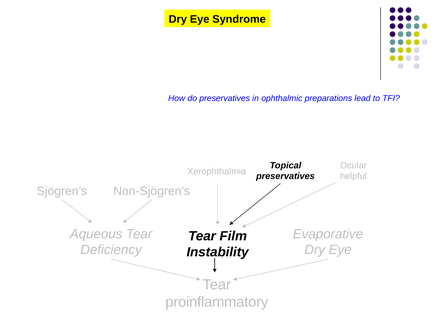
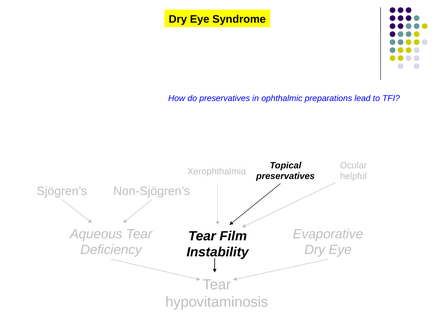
proinflammatory: proinflammatory -> hypovitaminosis
